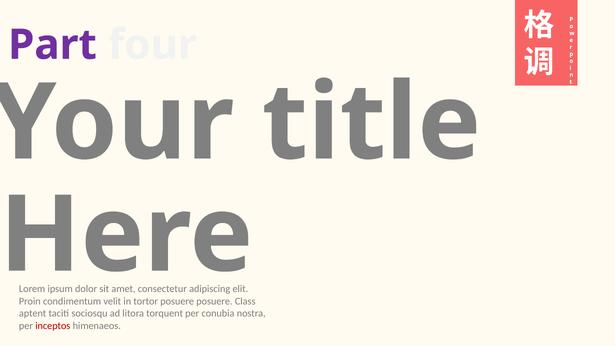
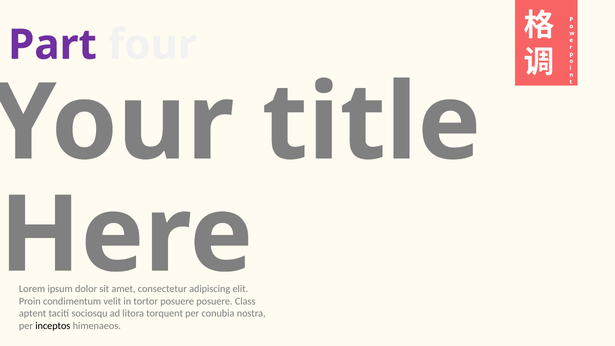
inceptos colour: red -> black
